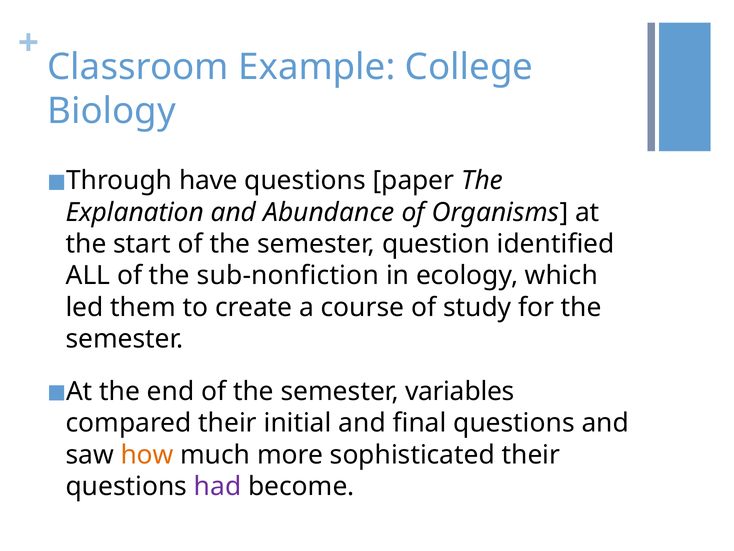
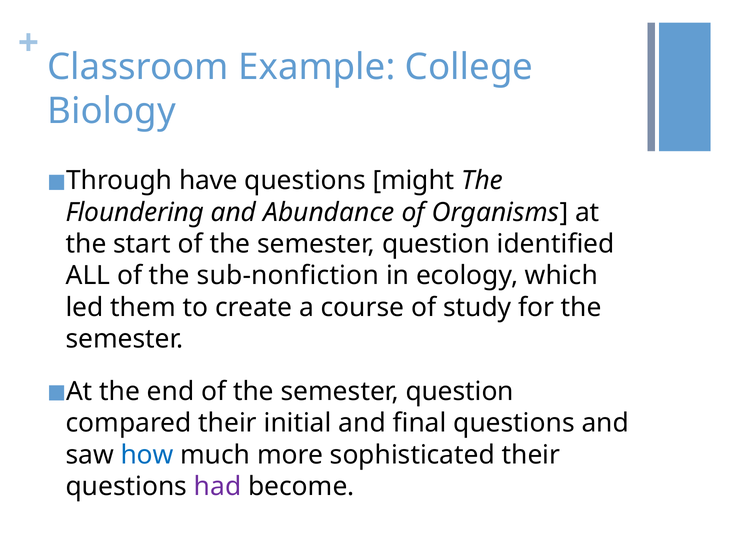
paper: paper -> might
Explanation: Explanation -> Floundering
variables at (460, 391): variables -> question
how colour: orange -> blue
